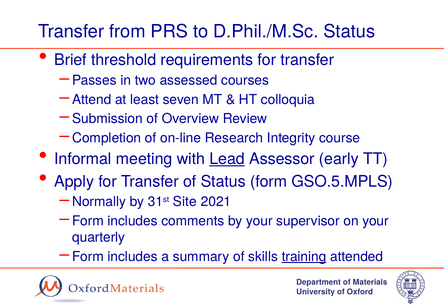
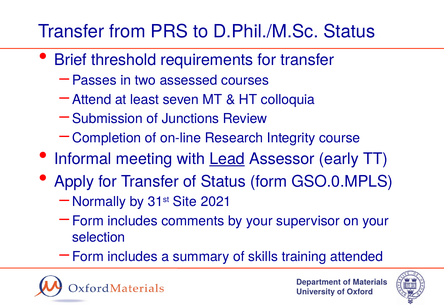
Overview: Overview -> Junctions
GSO.5.MPLS: GSO.5.MPLS -> GSO.0.MPLS
quarterly: quarterly -> selection
training underline: present -> none
